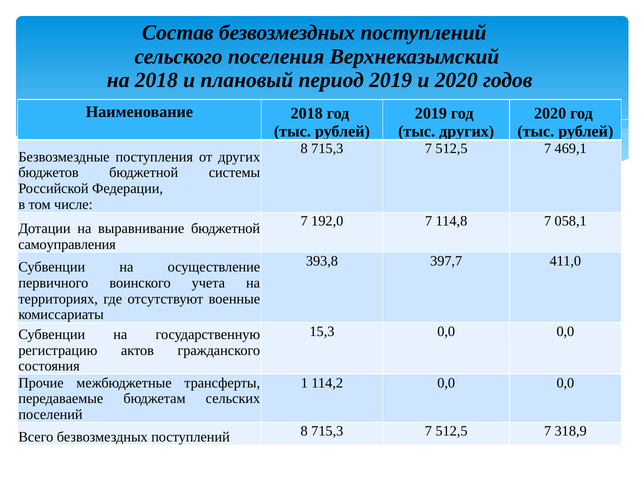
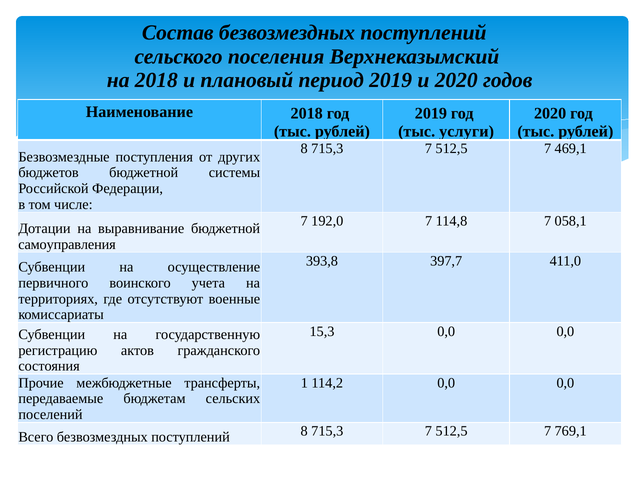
тыс других: других -> услуги
318,9: 318,9 -> 769,1
